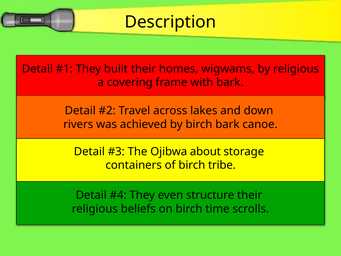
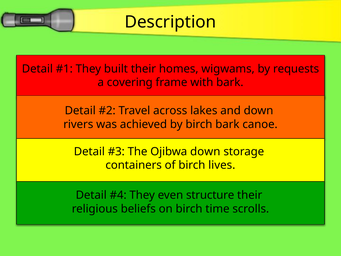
by religious: religious -> requests
Ojibwa about: about -> down
tribe: tribe -> lives
